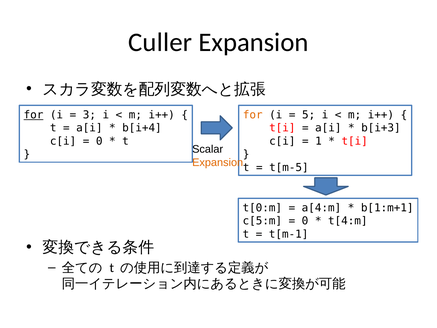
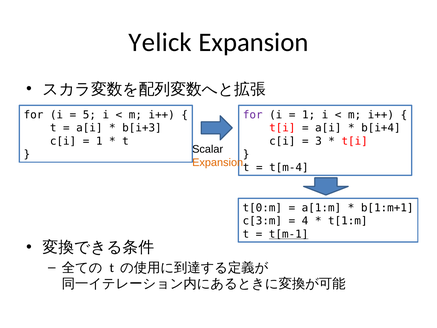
Culler: Culler -> Yelick
for at (34, 115) underline: present -> none
3: 3 -> 5
for at (253, 115) colour: orange -> purple
5 at (309, 115): 5 -> 1
b[i+4: b[i+4 -> b[i+3
b[i+3: b[i+3 -> b[i+4
0 at (99, 141): 0 -> 1
1: 1 -> 3
t[m-5: t[m-5 -> t[m-4
a[4:m: a[4:m -> a[1:m
c[5:m: c[5:m -> c[3:m
0 at (305, 221): 0 -> 4
t[4:m: t[4:m -> t[1:m
t[m-1 underline: none -> present
